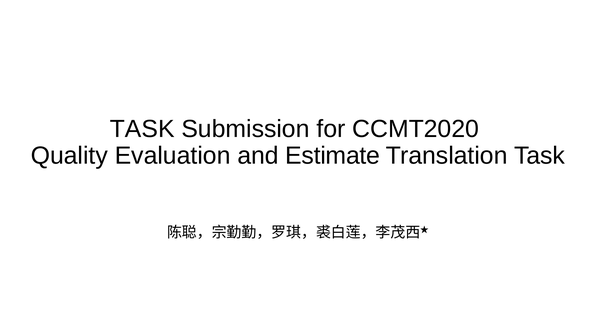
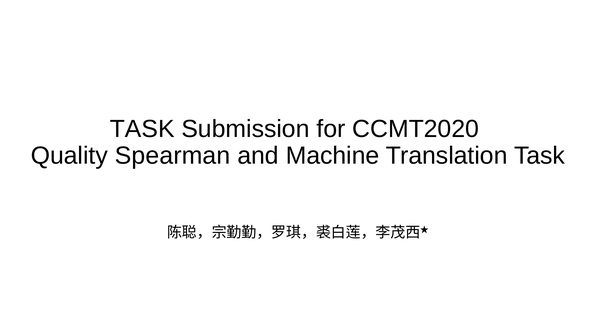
Evaluation: Evaluation -> Spearman
Estimate: Estimate -> Machine
